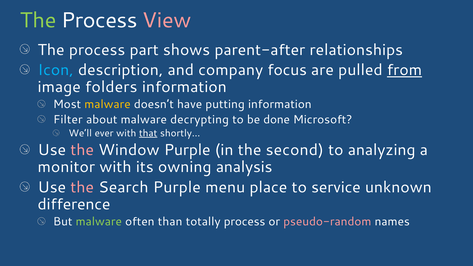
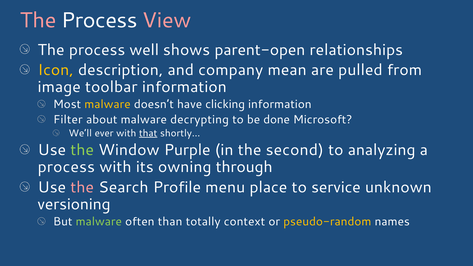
The at (38, 20) colour: light green -> pink
part: part -> well
parent-after: parent-after -> parent-open
Icon colour: light blue -> yellow
focus: focus -> mean
from underline: present -> none
folders: folders -> toolbar
putting: putting -> clicking
the at (82, 150) colour: pink -> light green
monitor at (66, 167): monitor -> process
analysis: analysis -> through
Search Purple: Purple -> Profile
difference: difference -> versioning
totally process: process -> context
pseudo-random colour: pink -> yellow
